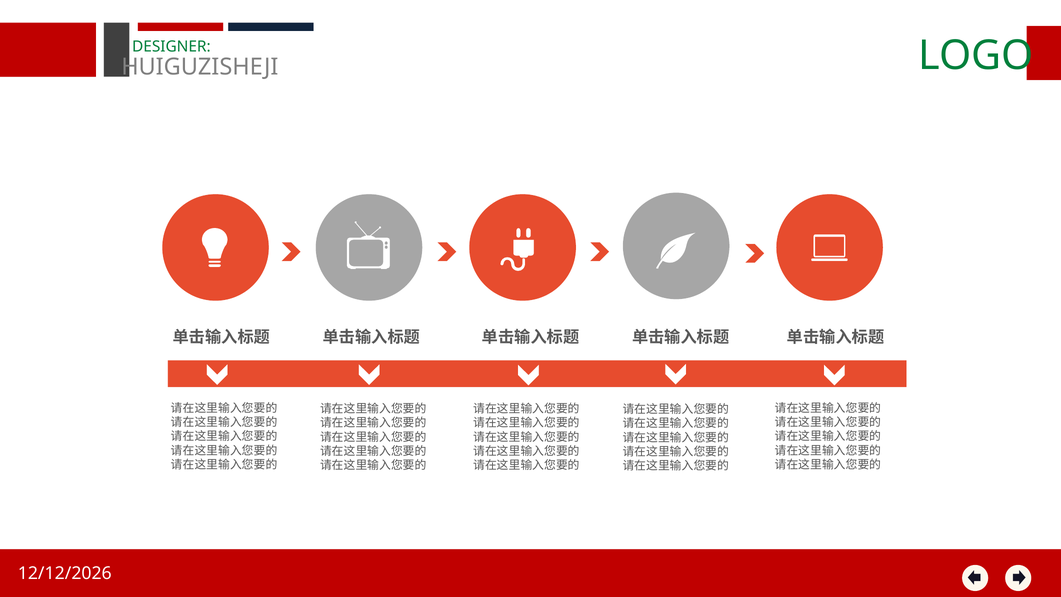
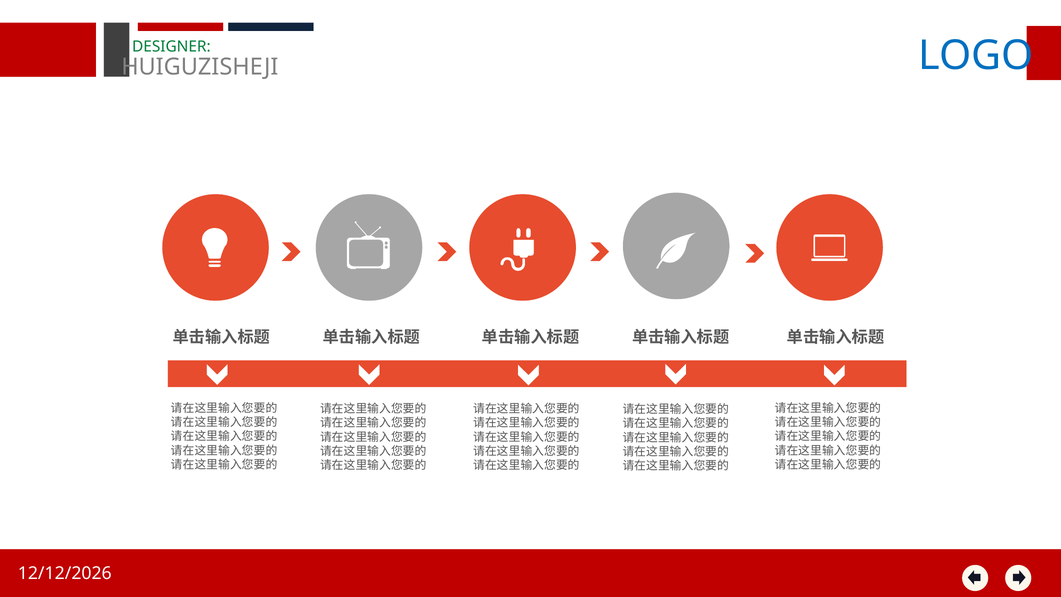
LOGO colour: green -> blue
